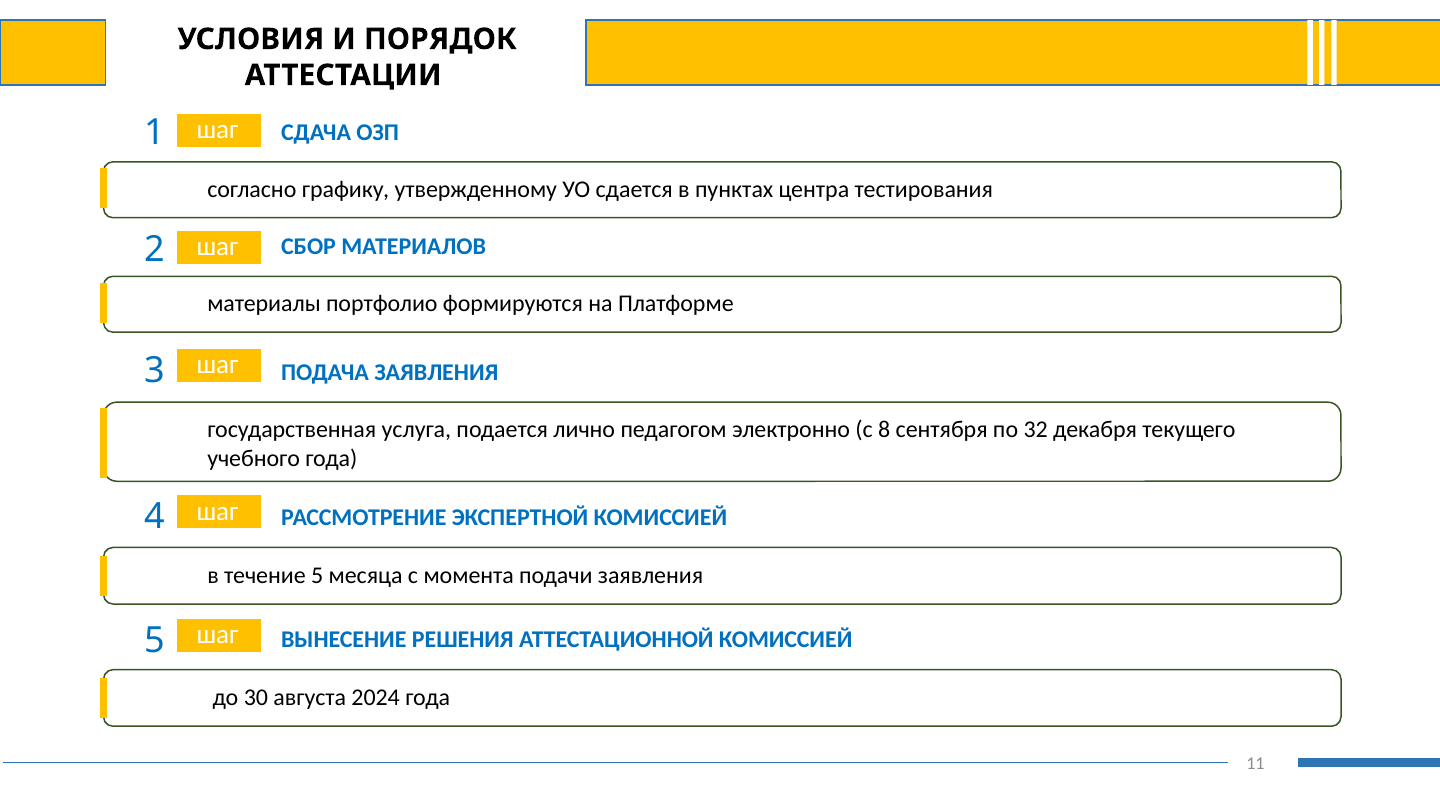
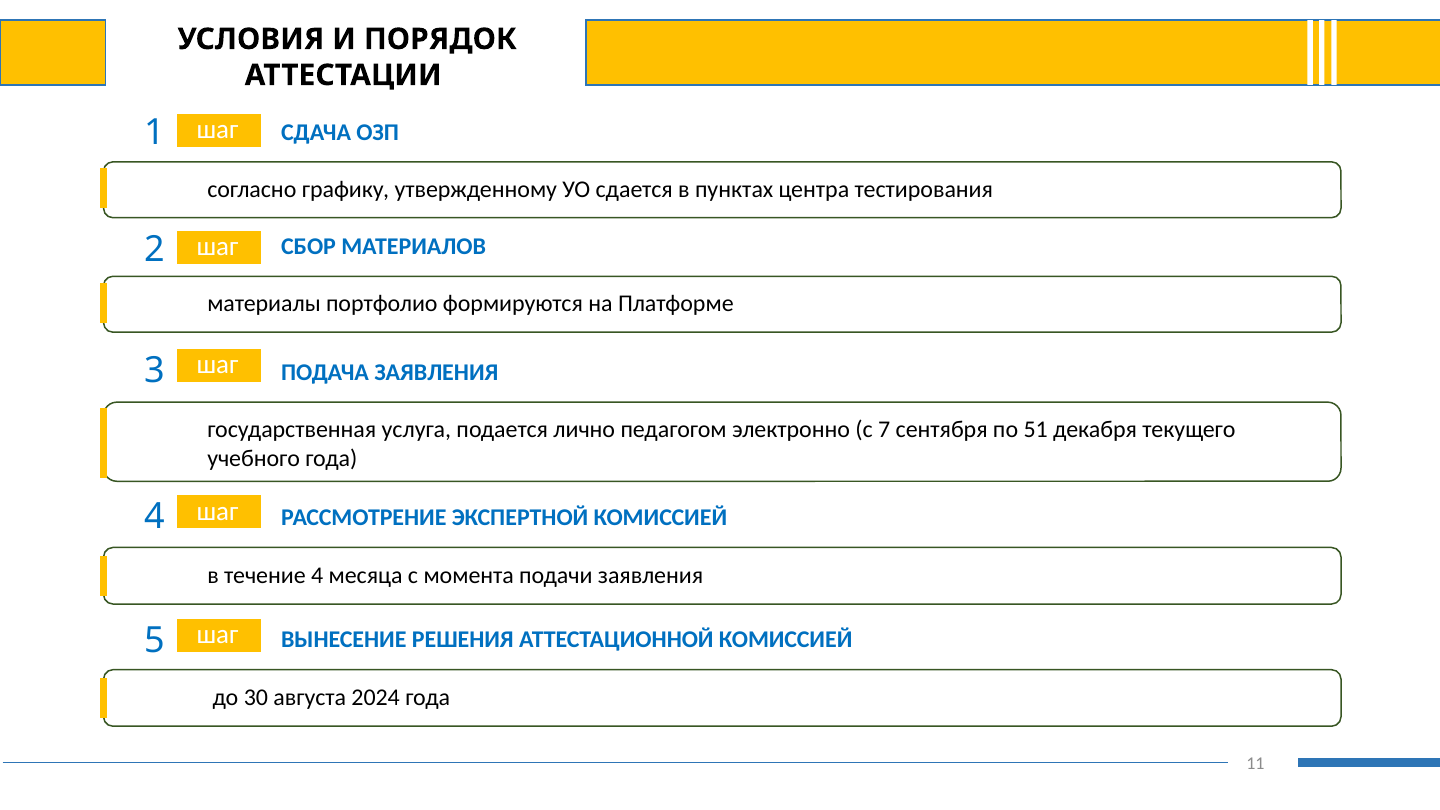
8: 8 -> 7
32: 32 -> 51
течение 5: 5 -> 4
